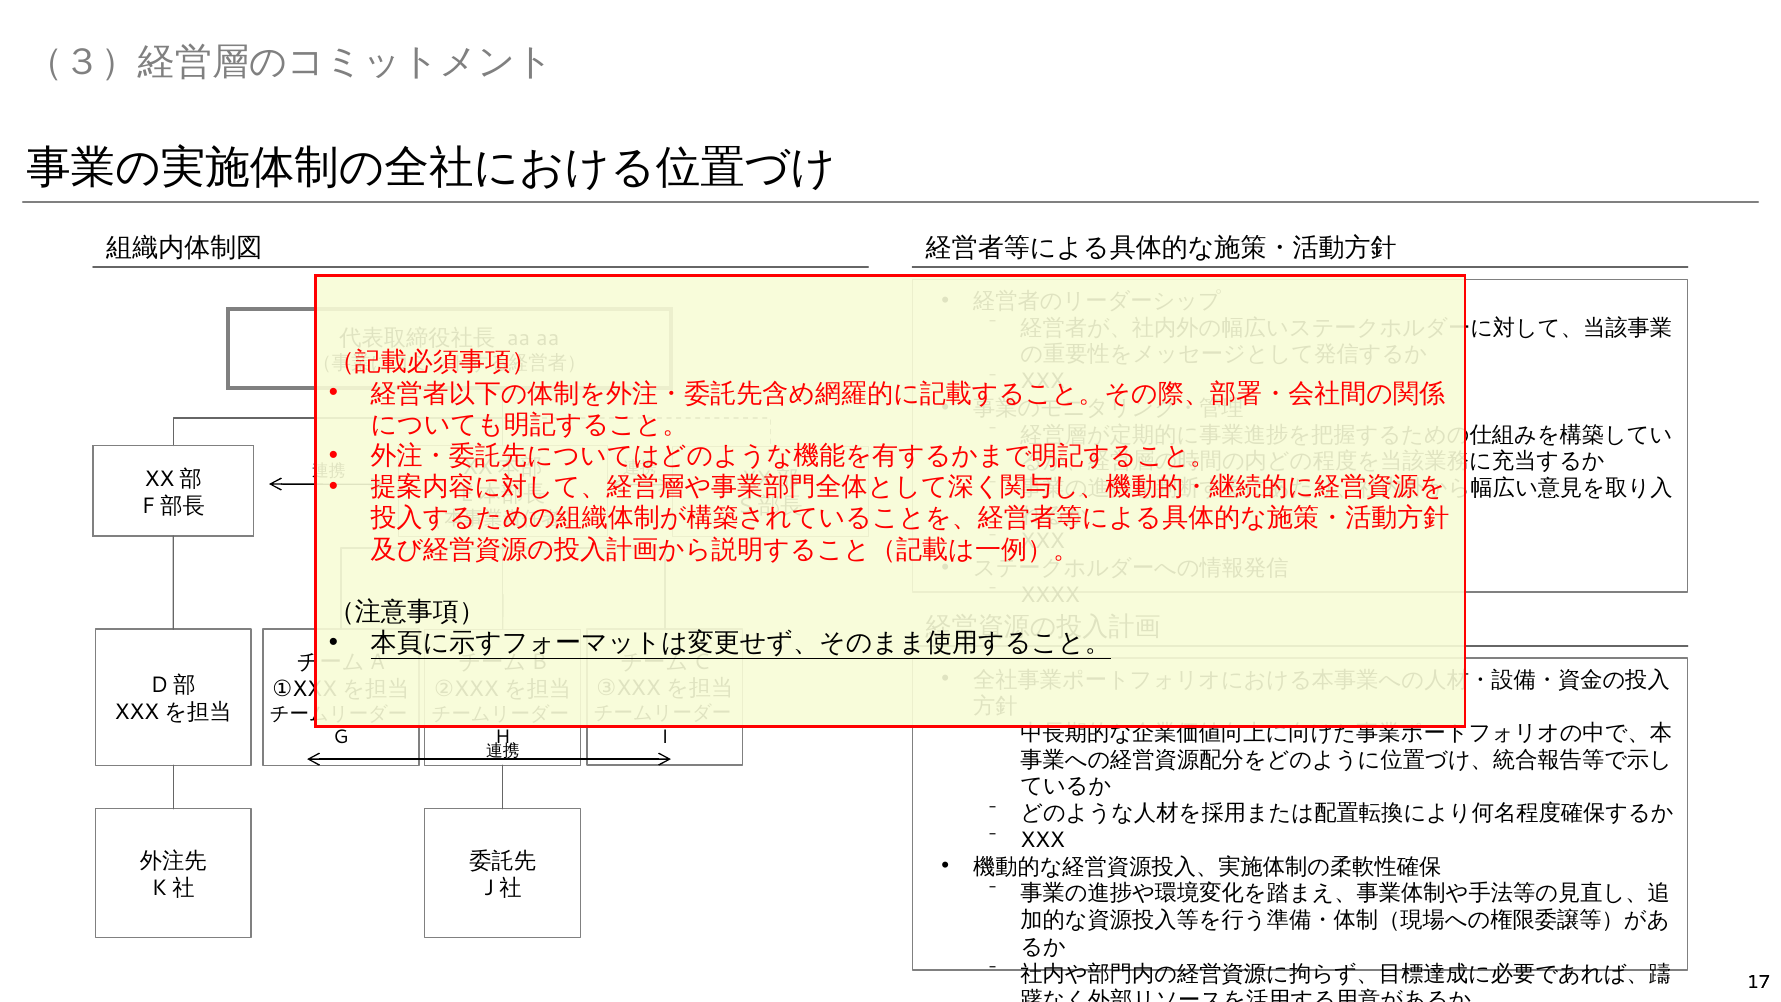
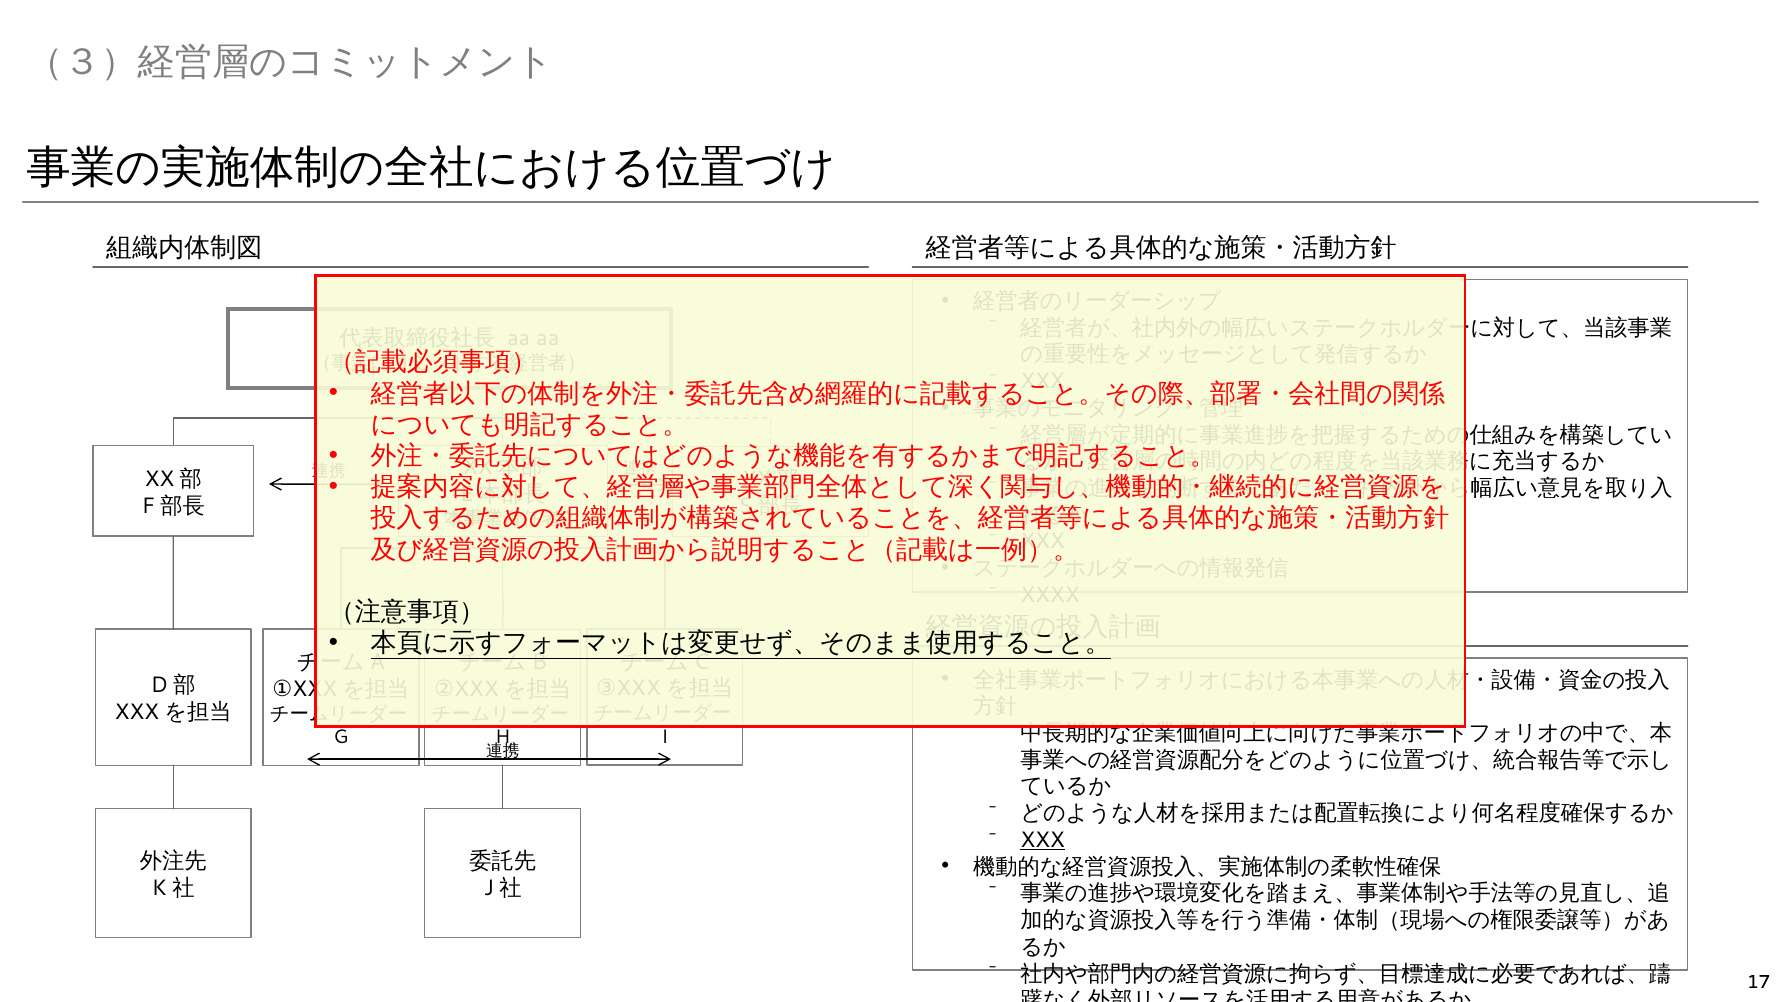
XXX at (1043, 840) underline: none -> present
